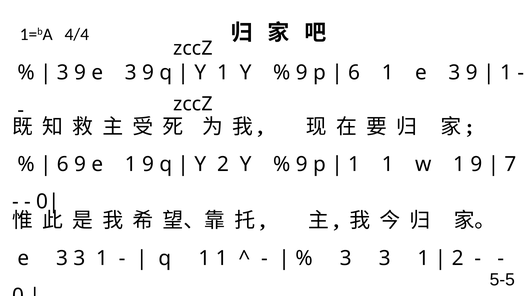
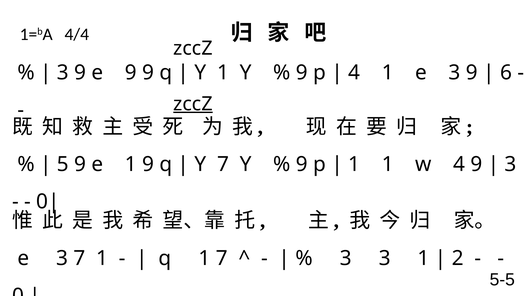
9 e 3: 3 -> 9
6 at (354, 72): 6 -> 4
1 at (506, 72): 1 -> 6
zccZ at (193, 104) underline: none -> present
6 at (63, 164): 6 -> 5
Y 2: 2 -> 7
w 1: 1 -> 4
7 at (511, 164): 7 -> 3
e 3 3: 3 -> 7
q 1 1: 1 -> 7
